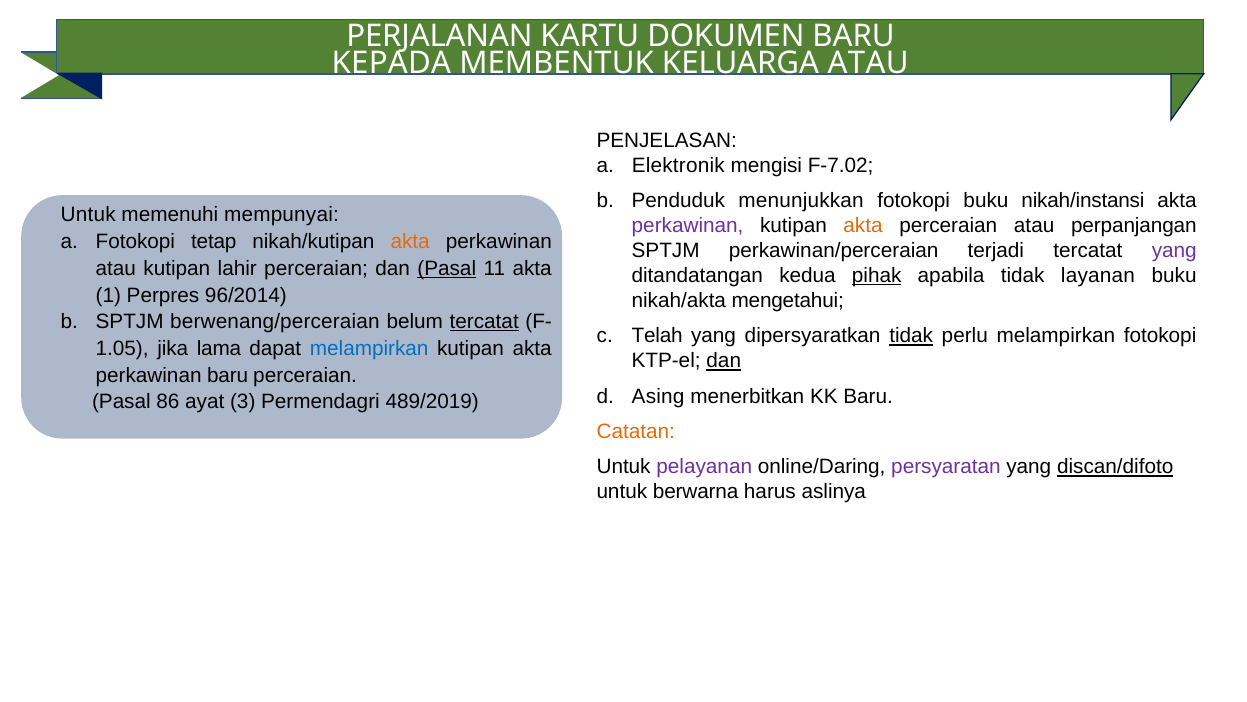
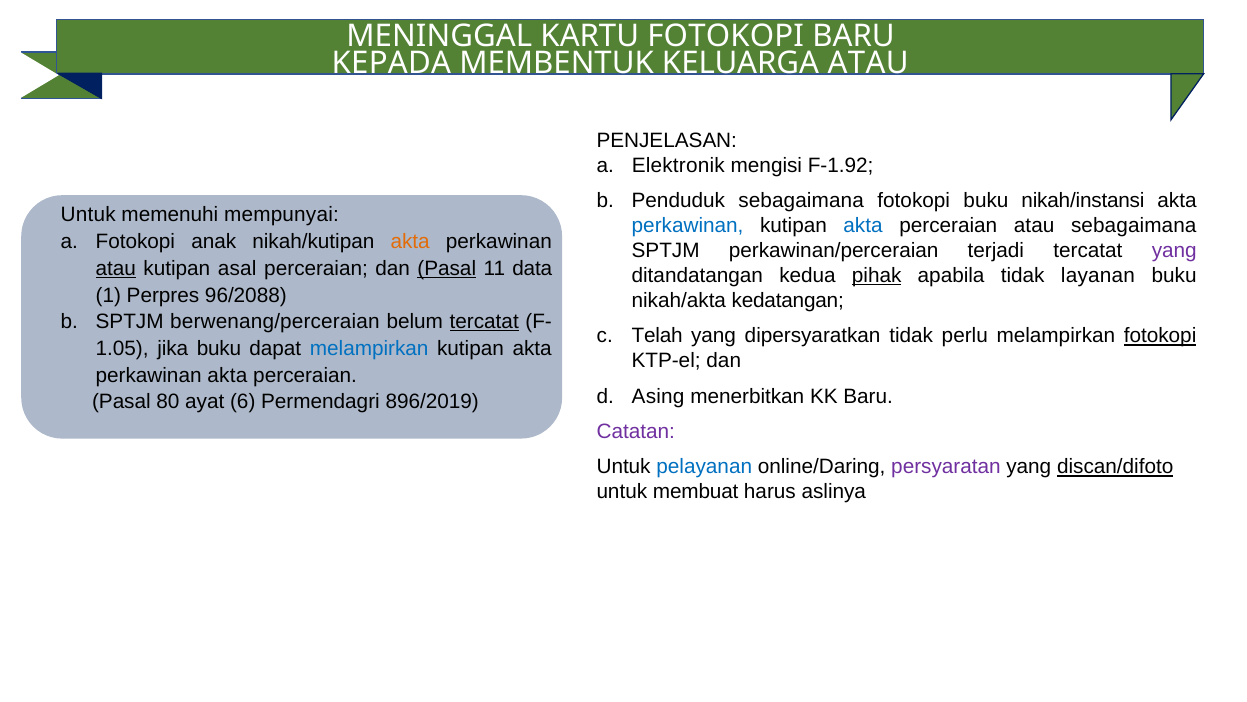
PERJALANAN: PERJALANAN -> MENINGGAL
KARTU DOKUMEN: DOKUMEN -> FOTOKOPI
F-7.02: F-7.02 -> F-1.92
Penduduk menunjukkan: menunjukkan -> sebagaimana
perkawinan at (688, 226) colour: purple -> blue
akta at (863, 226) colour: orange -> blue
atau perpanjangan: perpanjangan -> sebagaimana
tetap: tetap -> anak
atau at (116, 268) underline: none -> present
lahir: lahir -> asal
11 akta: akta -> data
96/2014: 96/2014 -> 96/2088
mengetahui: mengetahui -> kedatangan
tidak at (911, 336) underline: present -> none
fotokopi at (1160, 336) underline: none -> present
jika lama: lama -> buku
dan at (724, 361) underline: present -> none
perkawinan baru: baru -> akta
86: 86 -> 80
3: 3 -> 6
489/2019: 489/2019 -> 896/2019
Catatan colour: orange -> purple
pelayanan colour: purple -> blue
berwarna: berwarna -> membuat
